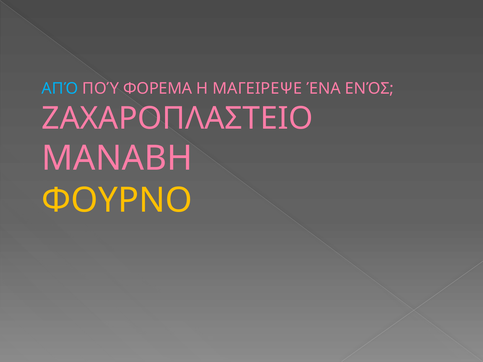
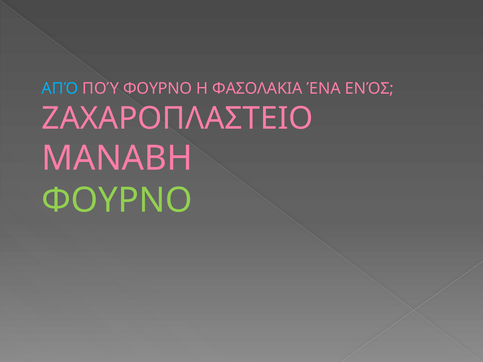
ΠΟΎ ΦΟΡΕΜΑ: ΦΟΡΕΜΑ -> ΦΟΥΡΝΟ
ΜΑΓΕΙΡΕΨΕ: ΜΑΓΕΙΡΕΨΕ -> ΦΑΣΟΛΑΚΙΑ
ΦΟΥΡΝΟ at (117, 200) colour: yellow -> light green
